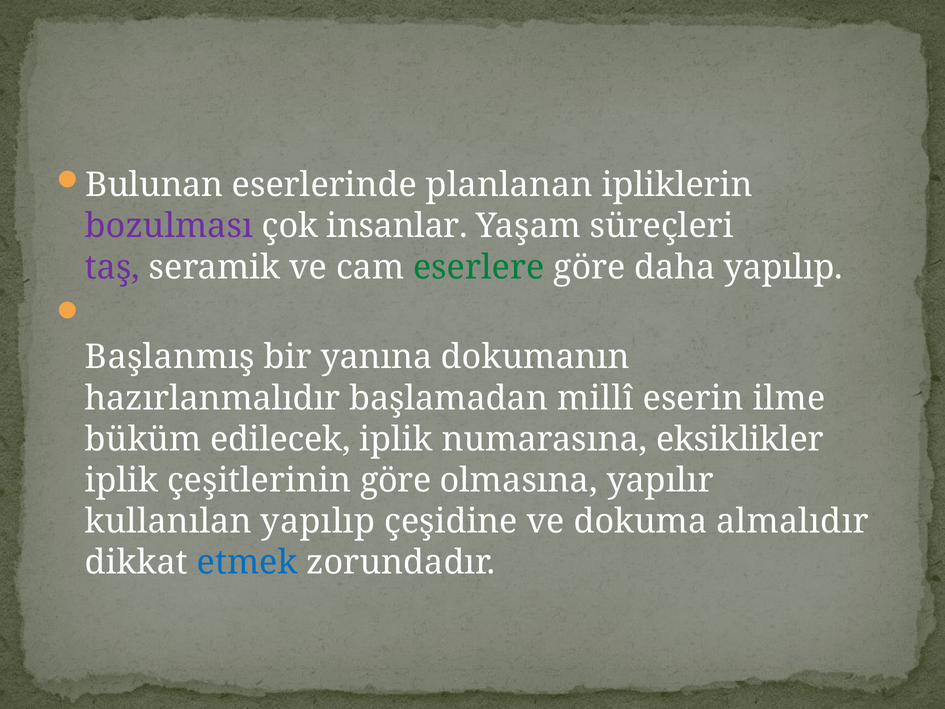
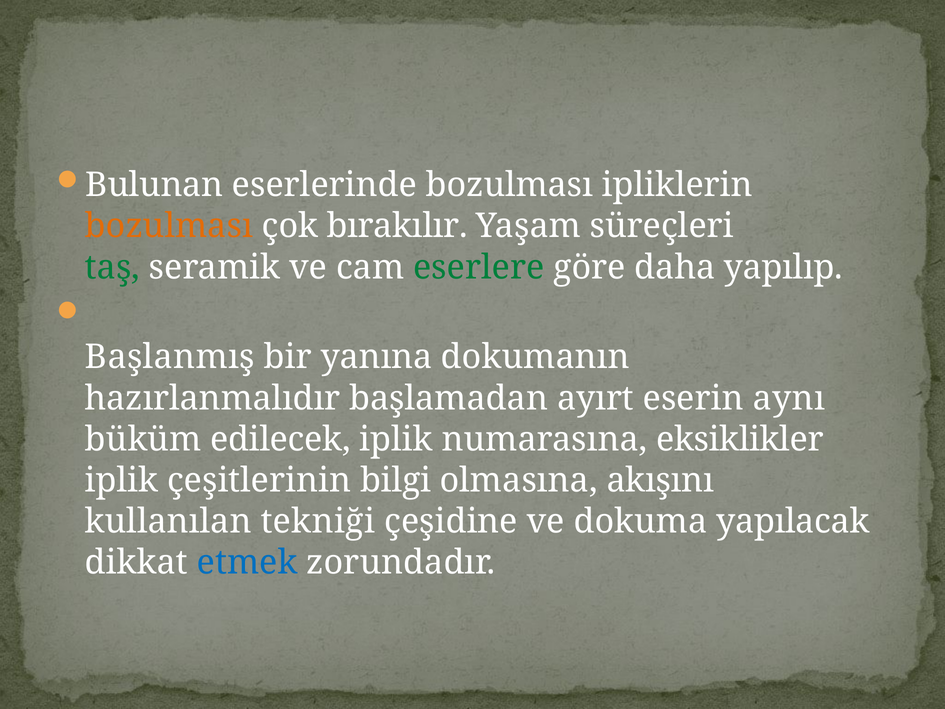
eserlerinde planlanan: planlanan -> bozulması
bozulması at (169, 226) colour: purple -> orange
insanlar: insanlar -> bırakılır
taş colour: purple -> green
millî: millî -> ayırt
ilme: ilme -> aynı
çeşitlerinin göre: göre -> bilgi
yapılır: yapılır -> akışını
kullanılan yapılıp: yapılıp -> tekniği
almalıdır: almalıdır -> yapılacak
